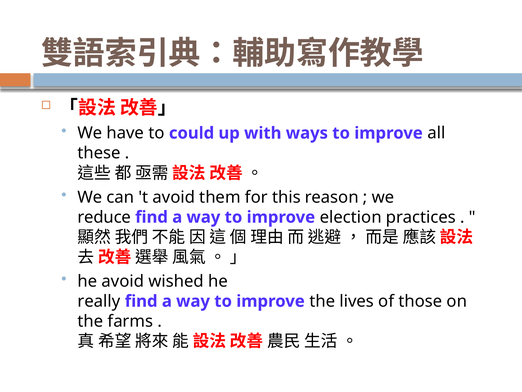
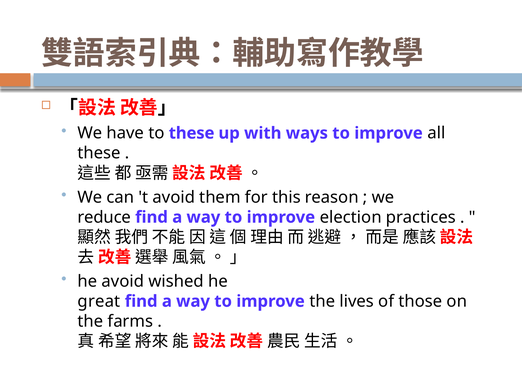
to could: could -> these
really: really -> great
